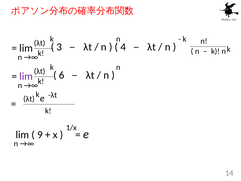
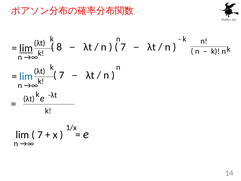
3: 3 -> 8
4 at (123, 47): 4 -> 7
lim at (26, 48) underline: none -> present
6 at (62, 75): 6 -> 7
lim at (26, 76) colour: purple -> blue
9 at (40, 135): 9 -> 7
